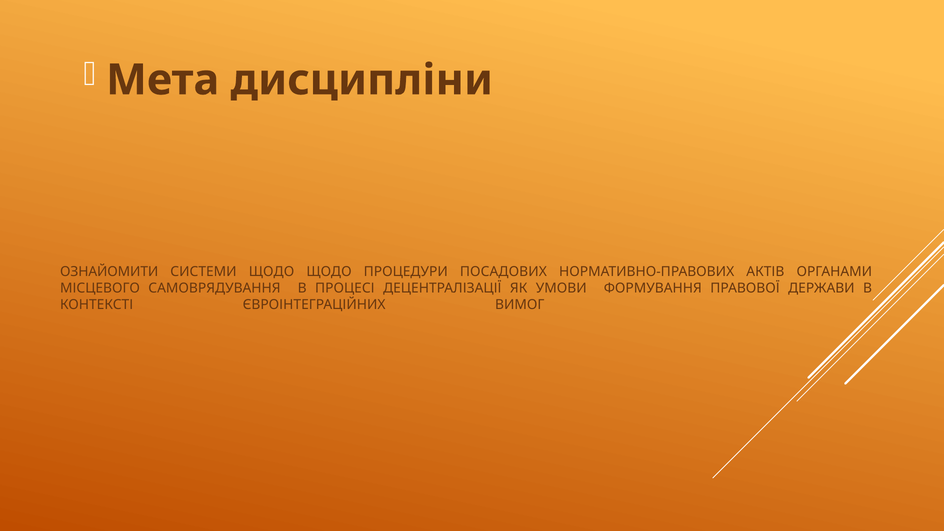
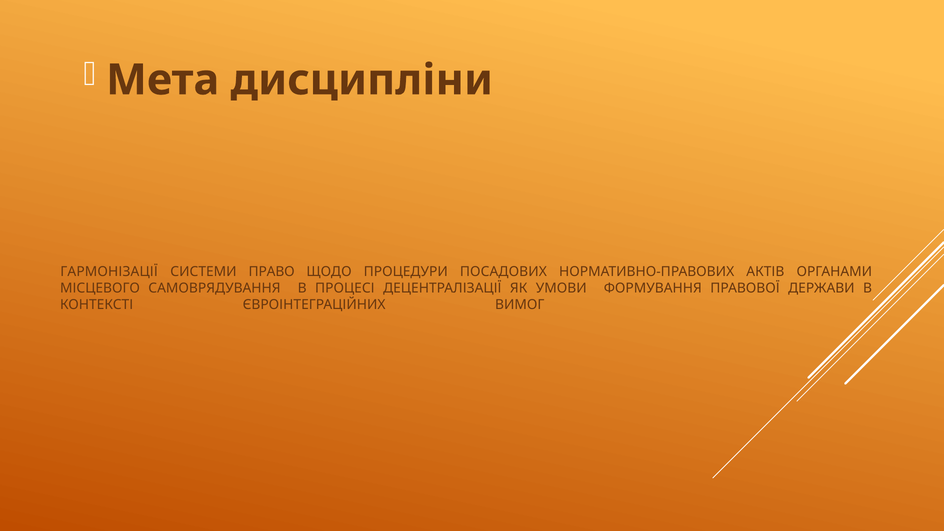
ОЗНАЙОМИТИ: ОЗНАЙОМИТИ -> ГАРМОНІЗАЦІЇ
СИСТЕМИ ЩОДО: ЩОДО -> ПРАВО
